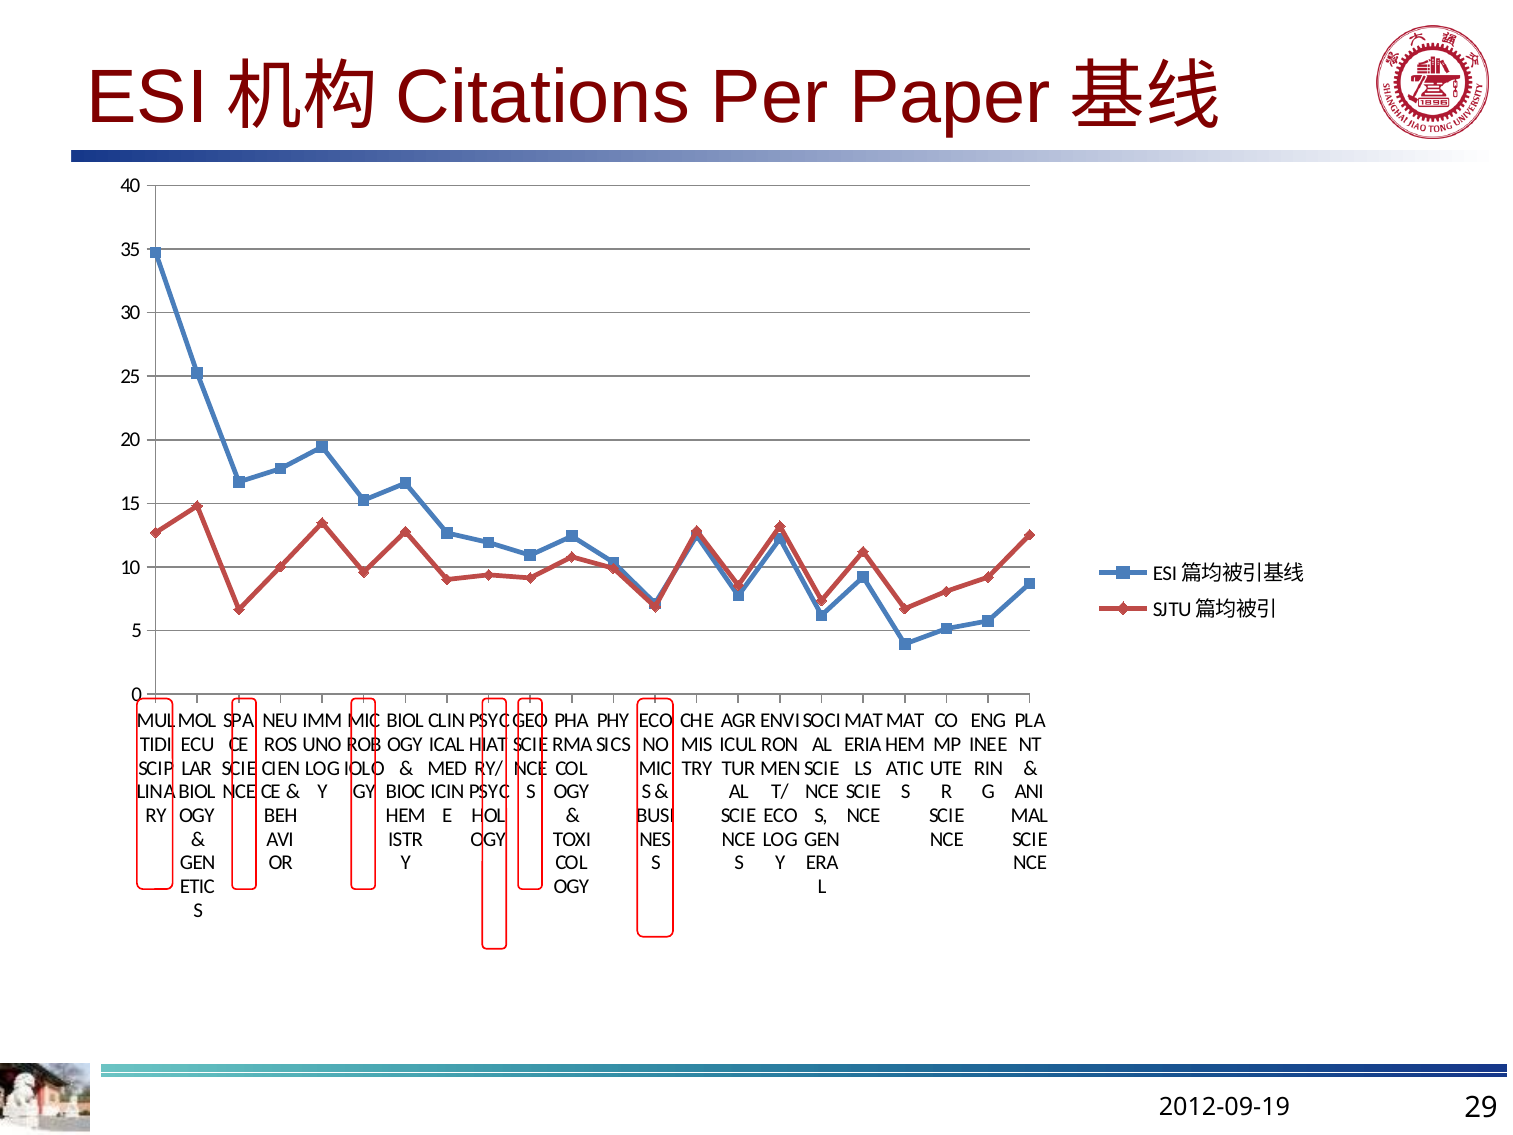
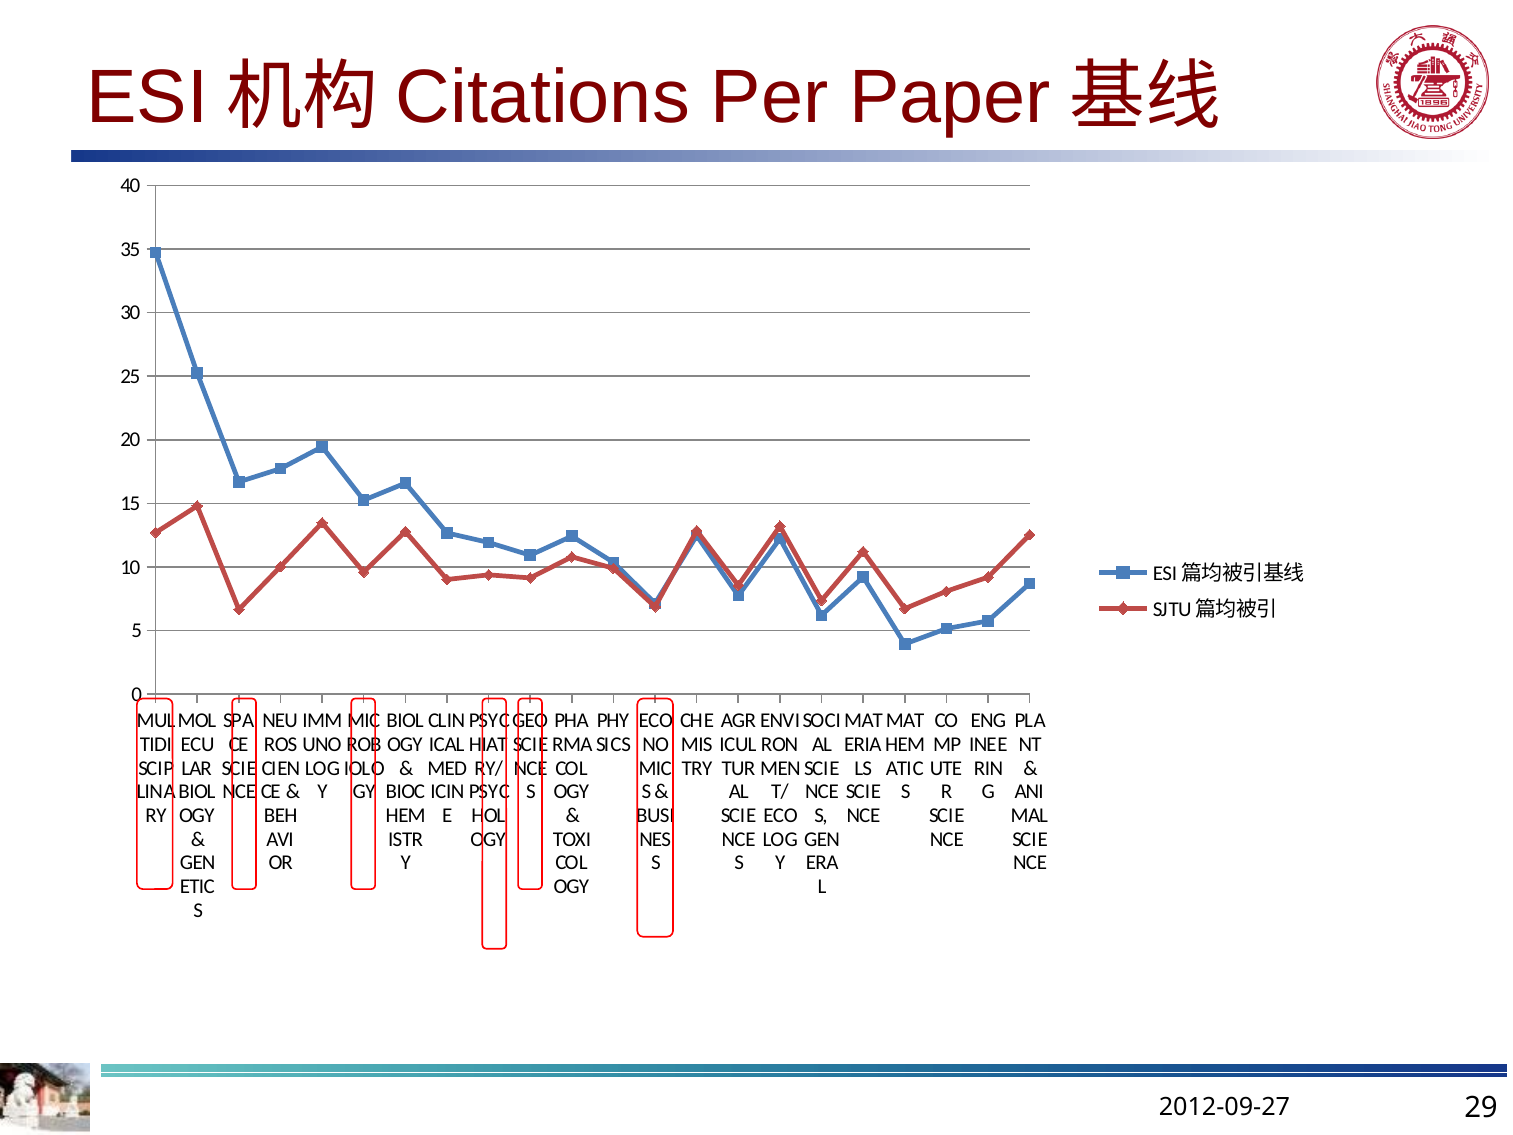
2012-09-19: 2012-09-19 -> 2012-09-27
